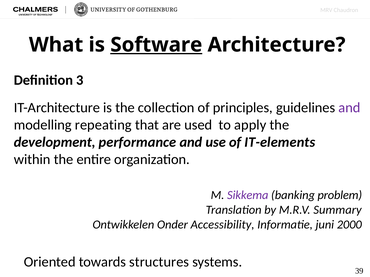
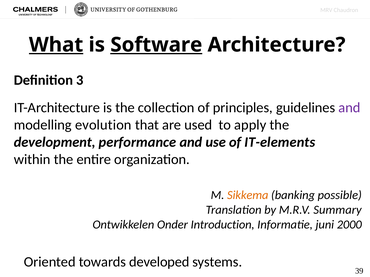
What underline: none -> present
repeating: repeating -> evolution
Sikkema colour: purple -> orange
problem: problem -> possible
Accessibility: Accessibility -> Introduction
structures: structures -> developed
